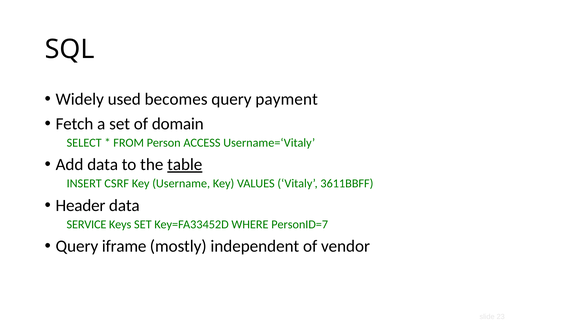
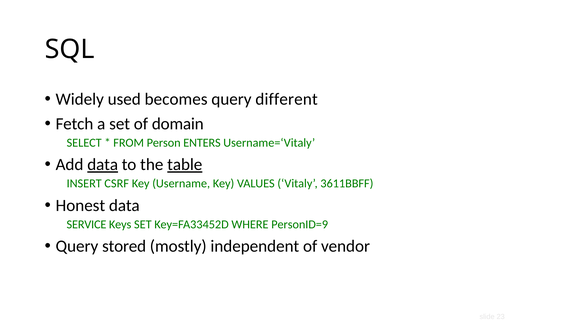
payment: payment -> different
ACCESS: ACCESS -> ENTERS
data at (103, 164) underline: none -> present
Header: Header -> Honest
PersonID=7: PersonID=7 -> PersonID=9
iframe: iframe -> stored
